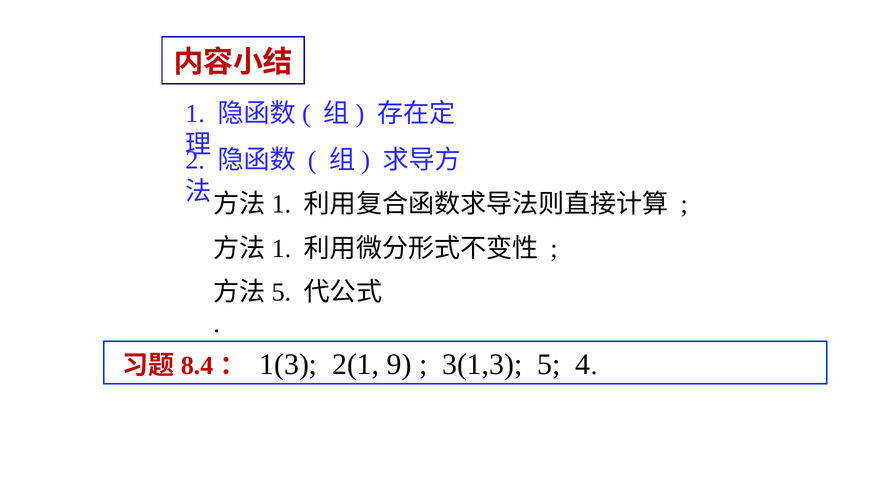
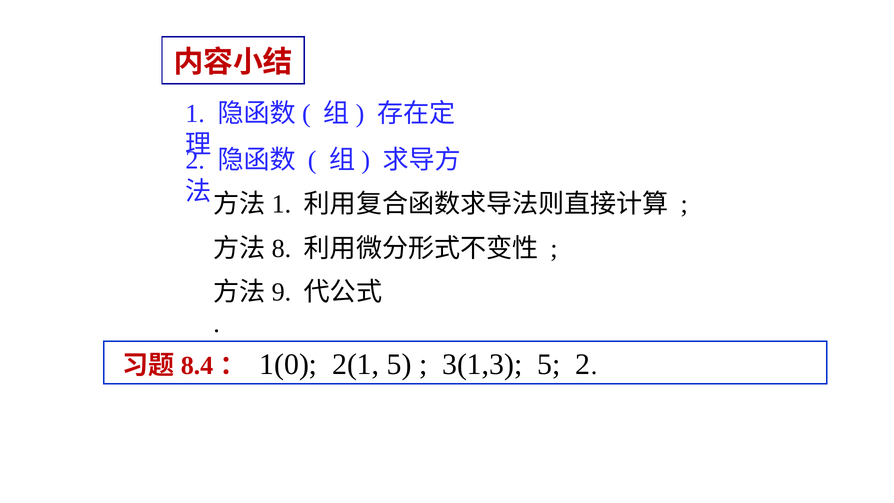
1 at (281, 249): 1 -> 8
5 at (281, 292): 5 -> 9
1(3: 1(3 -> 1(0
2(1 9: 9 -> 5
5 4: 4 -> 2
